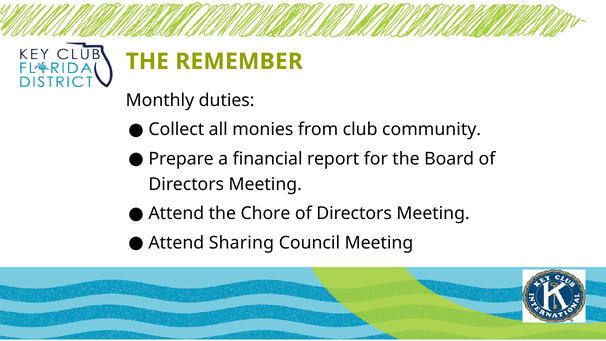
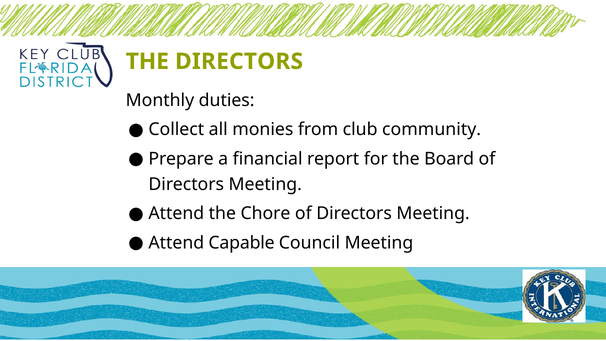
THE REMEMBER: REMEMBER -> DIRECTORS
Sharing: Sharing -> Capable
